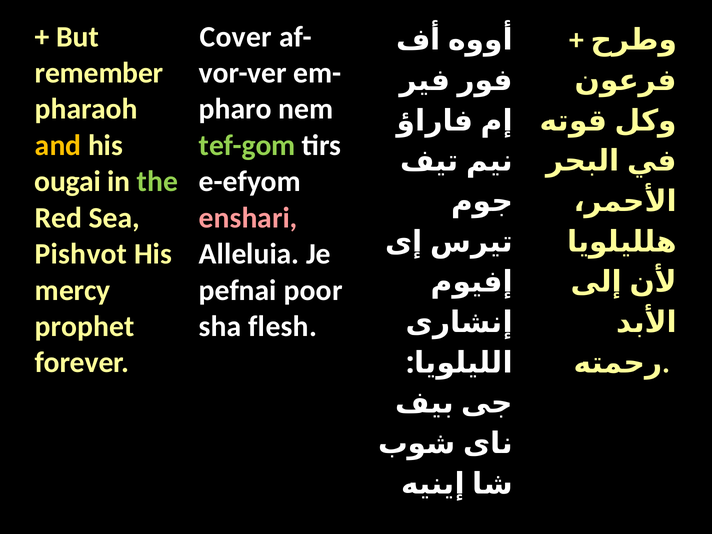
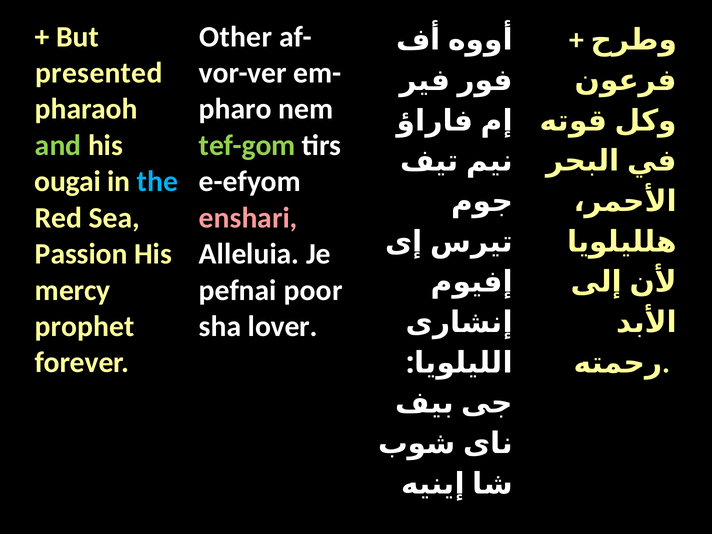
Cover: Cover -> Other
remember: remember -> presented
and colour: yellow -> light green
the colour: light green -> light blue
Pishvot: Pishvot -> Passion
flesh: flesh -> lover
